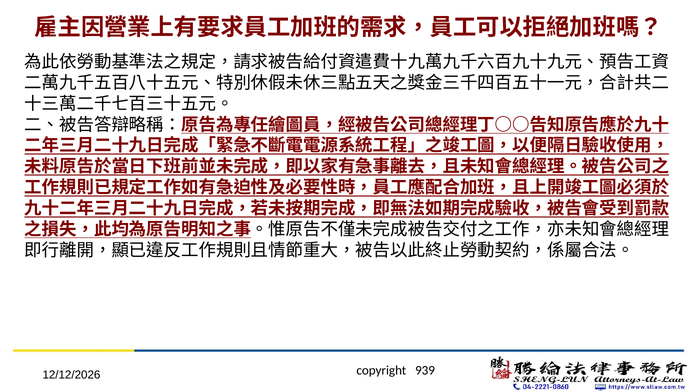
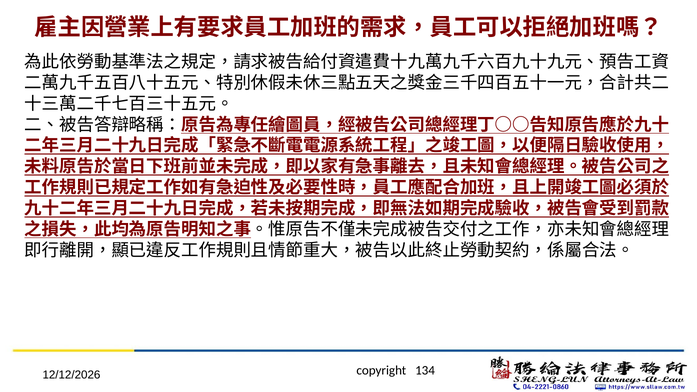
939: 939 -> 134
